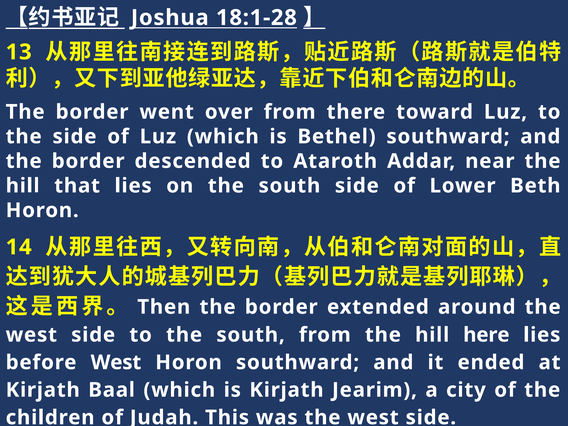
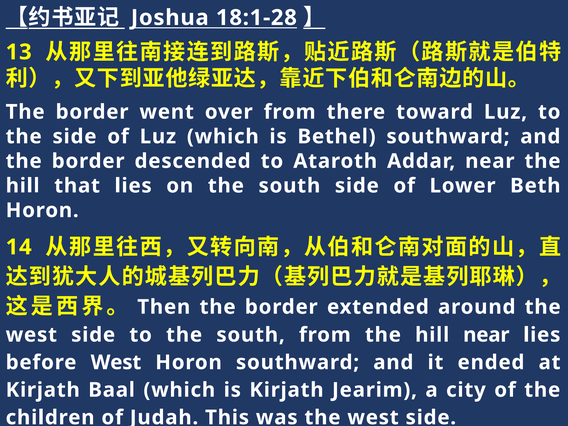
hill here: here -> near
